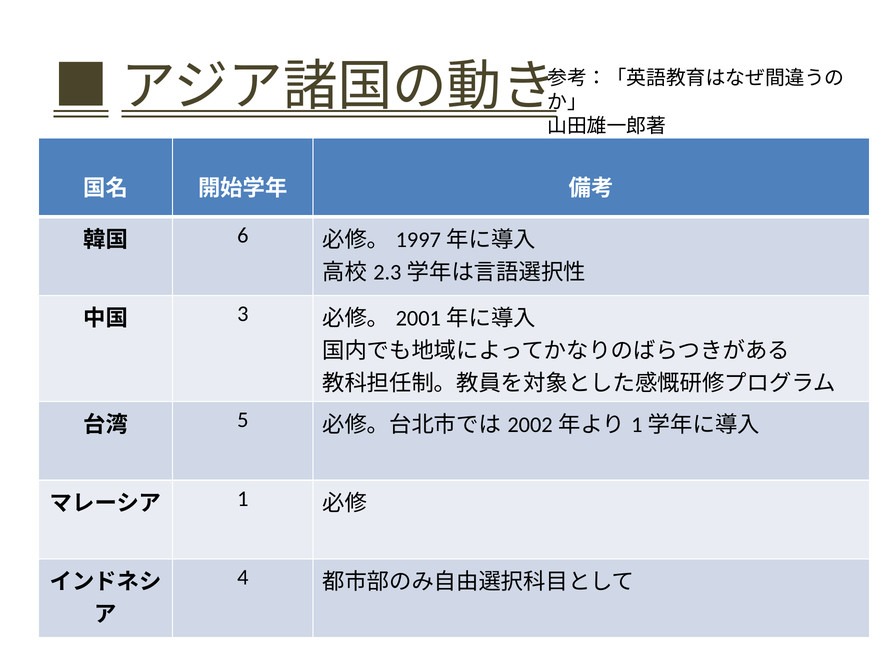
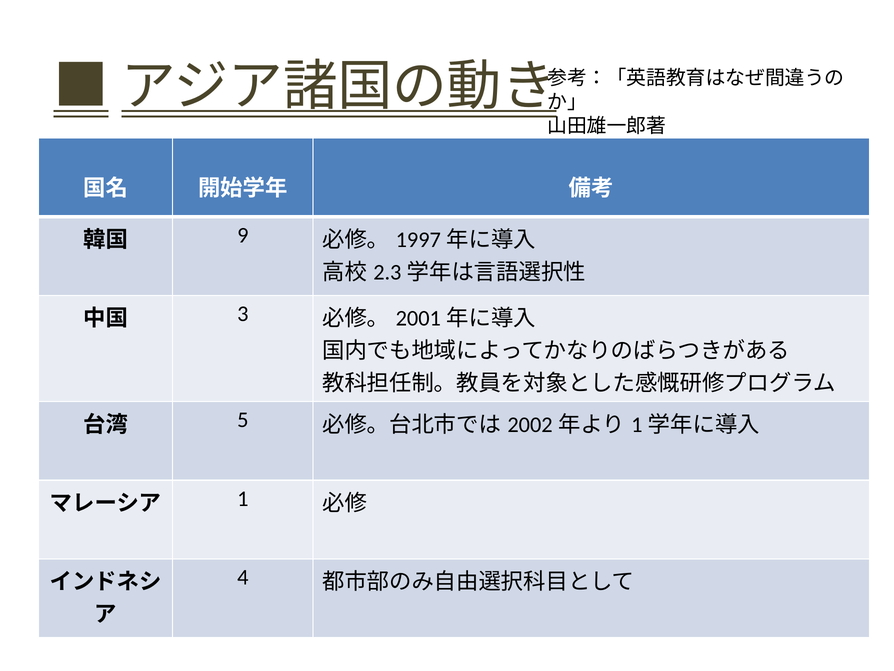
6: 6 -> 9
